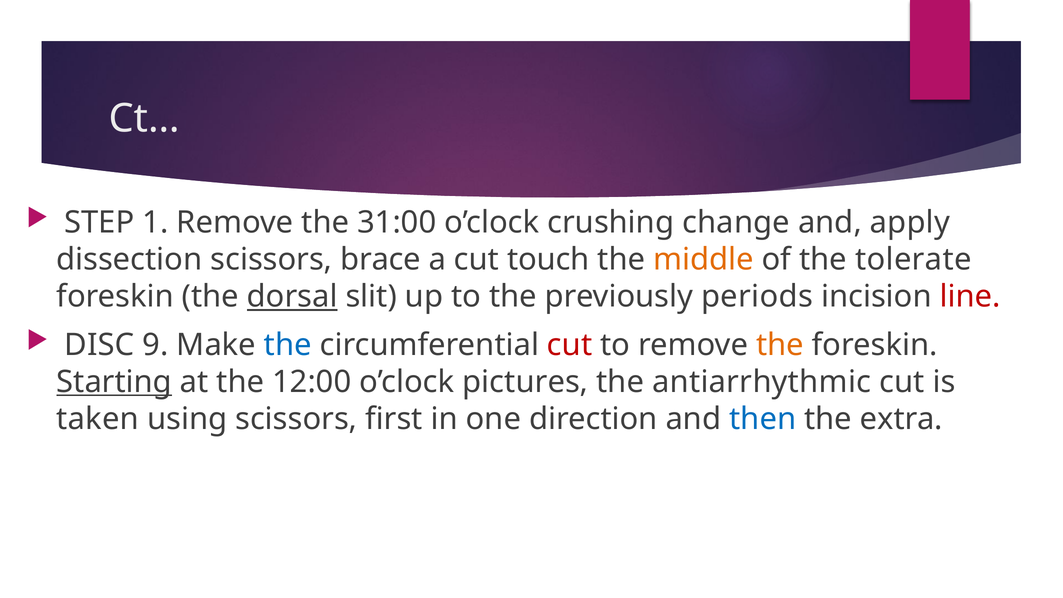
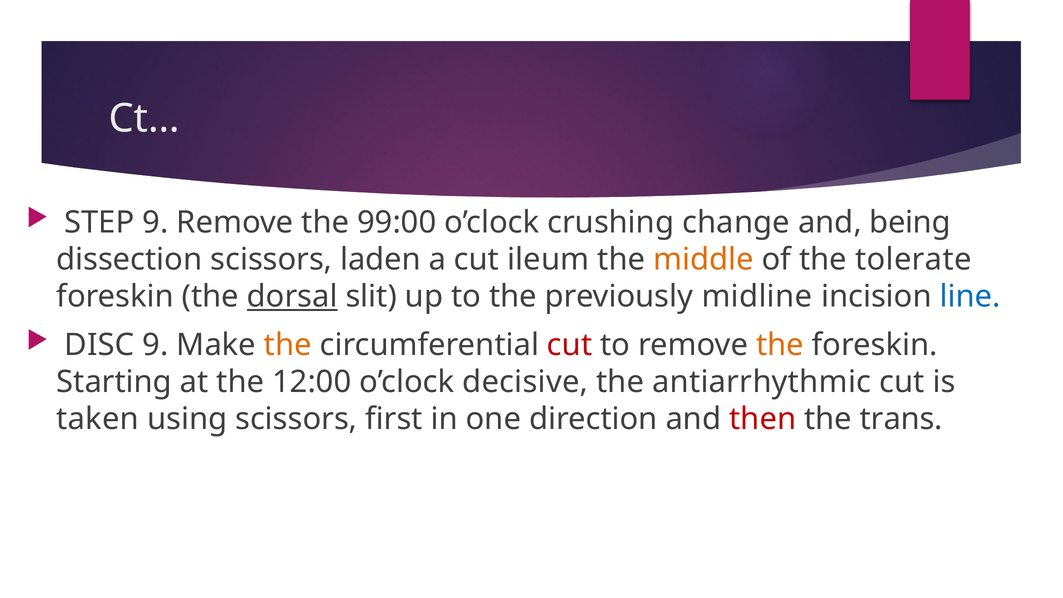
STEP 1: 1 -> 9
31:00: 31:00 -> 99:00
apply: apply -> being
brace: brace -> laden
touch: touch -> ileum
periods: periods -> midline
line colour: red -> blue
the at (288, 345) colour: blue -> orange
Starting underline: present -> none
pictures: pictures -> decisive
then colour: blue -> red
extra: extra -> trans
